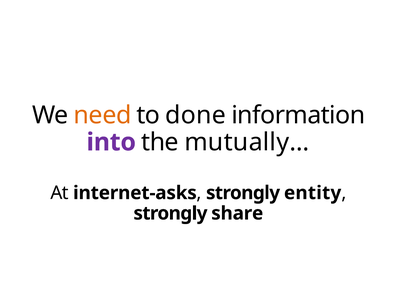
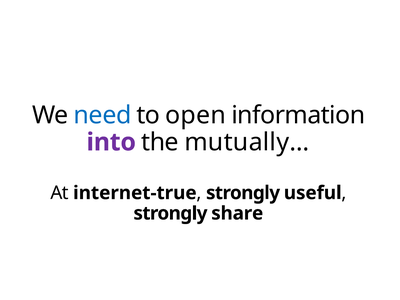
need colour: orange -> blue
done: done -> open
internet-asks: internet-asks -> internet-true
entity: entity -> useful
